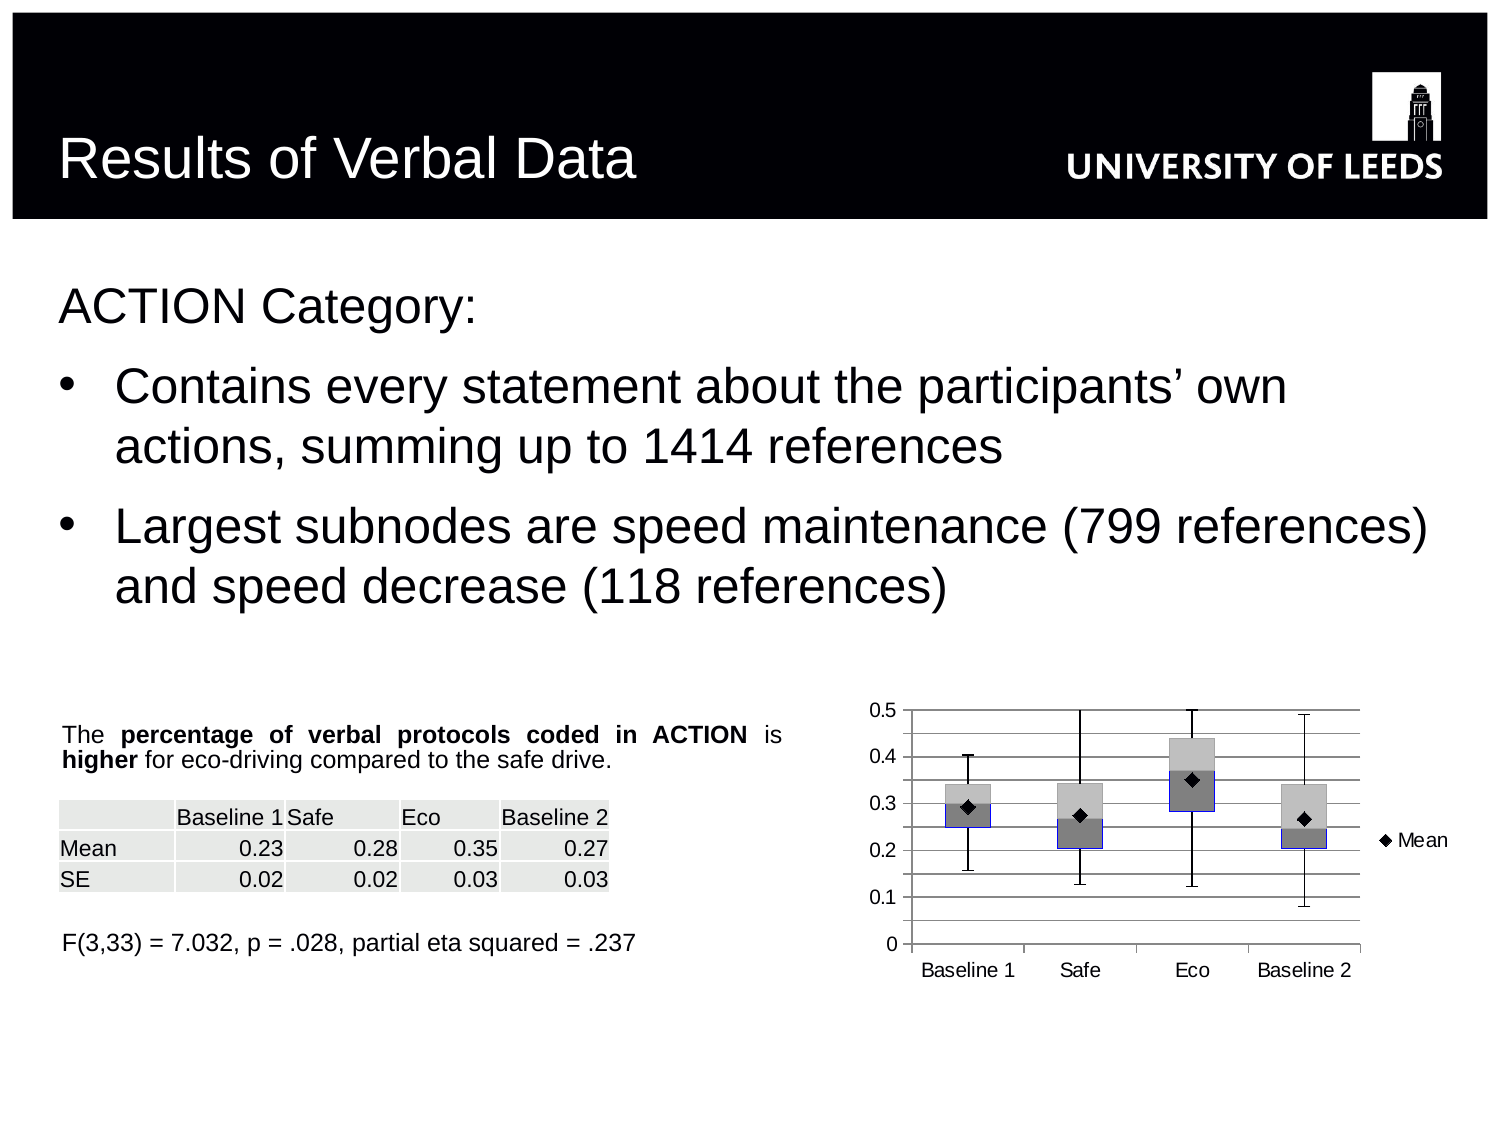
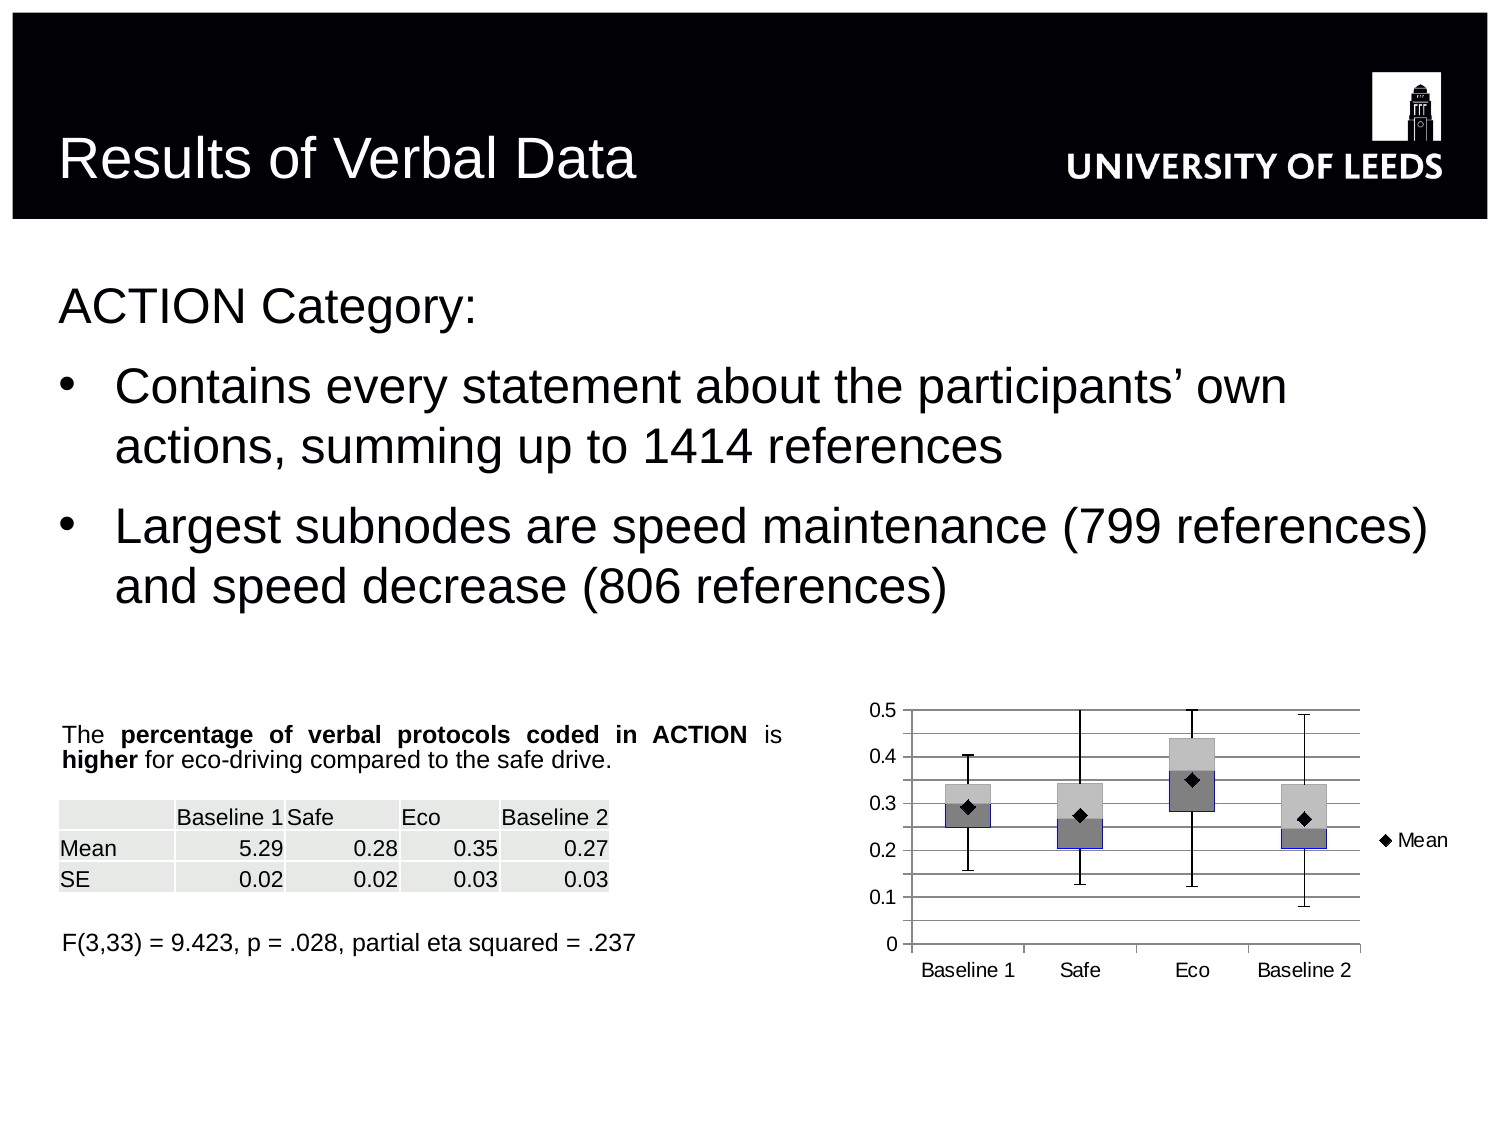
118: 118 -> 806
0.23: 0.23 -> 5.29
7.032: 7.032 -> 9.423
